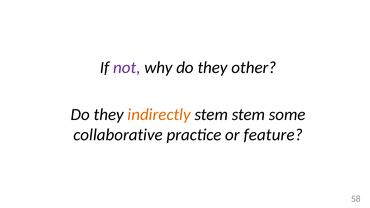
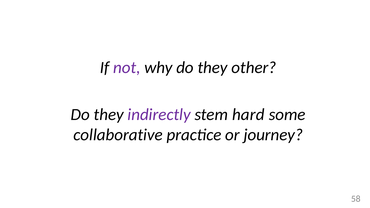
indirectly colour: orange -> purple
stem stem: stem -> hard
feature: feature -> journey
